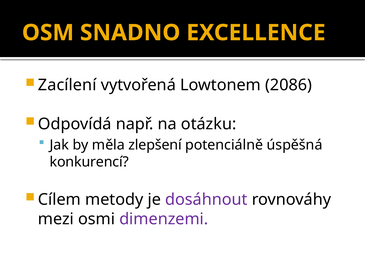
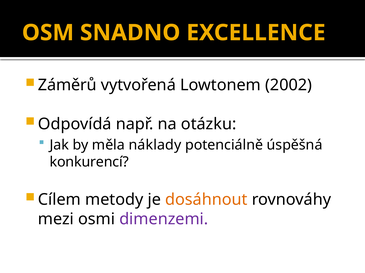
Zacílení: Zacílení -> Záměrů
2086: 2086 -> 2002
zlepšení: zlepšení -> náklady
dosáhnout colour: purple -> orange
